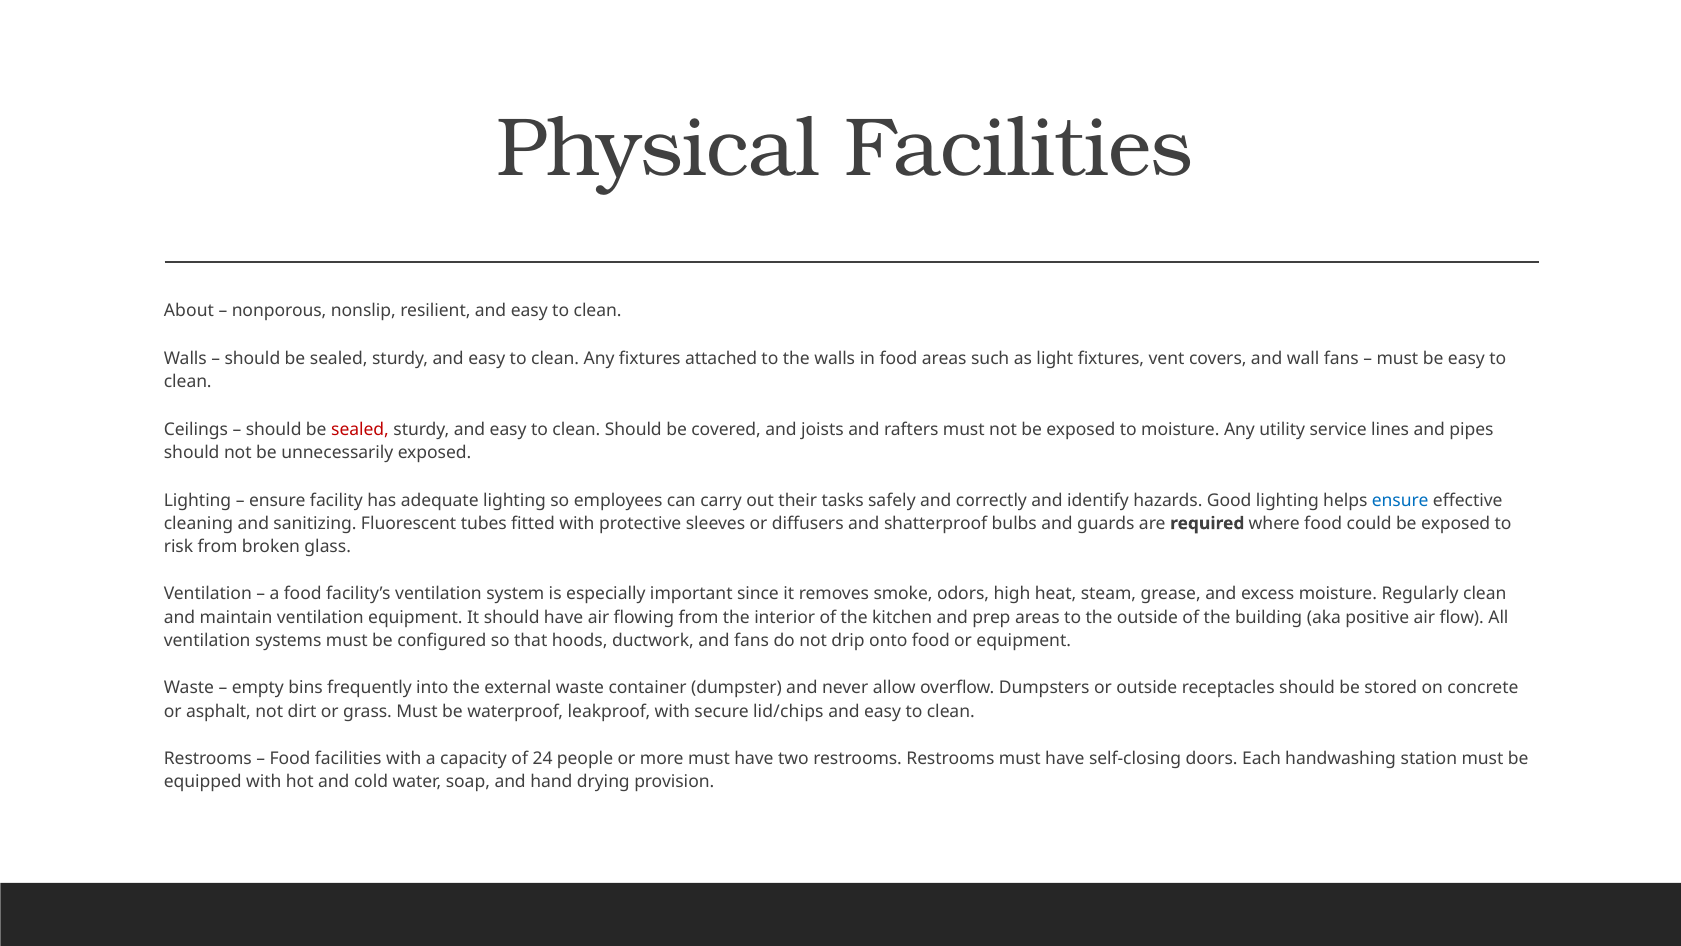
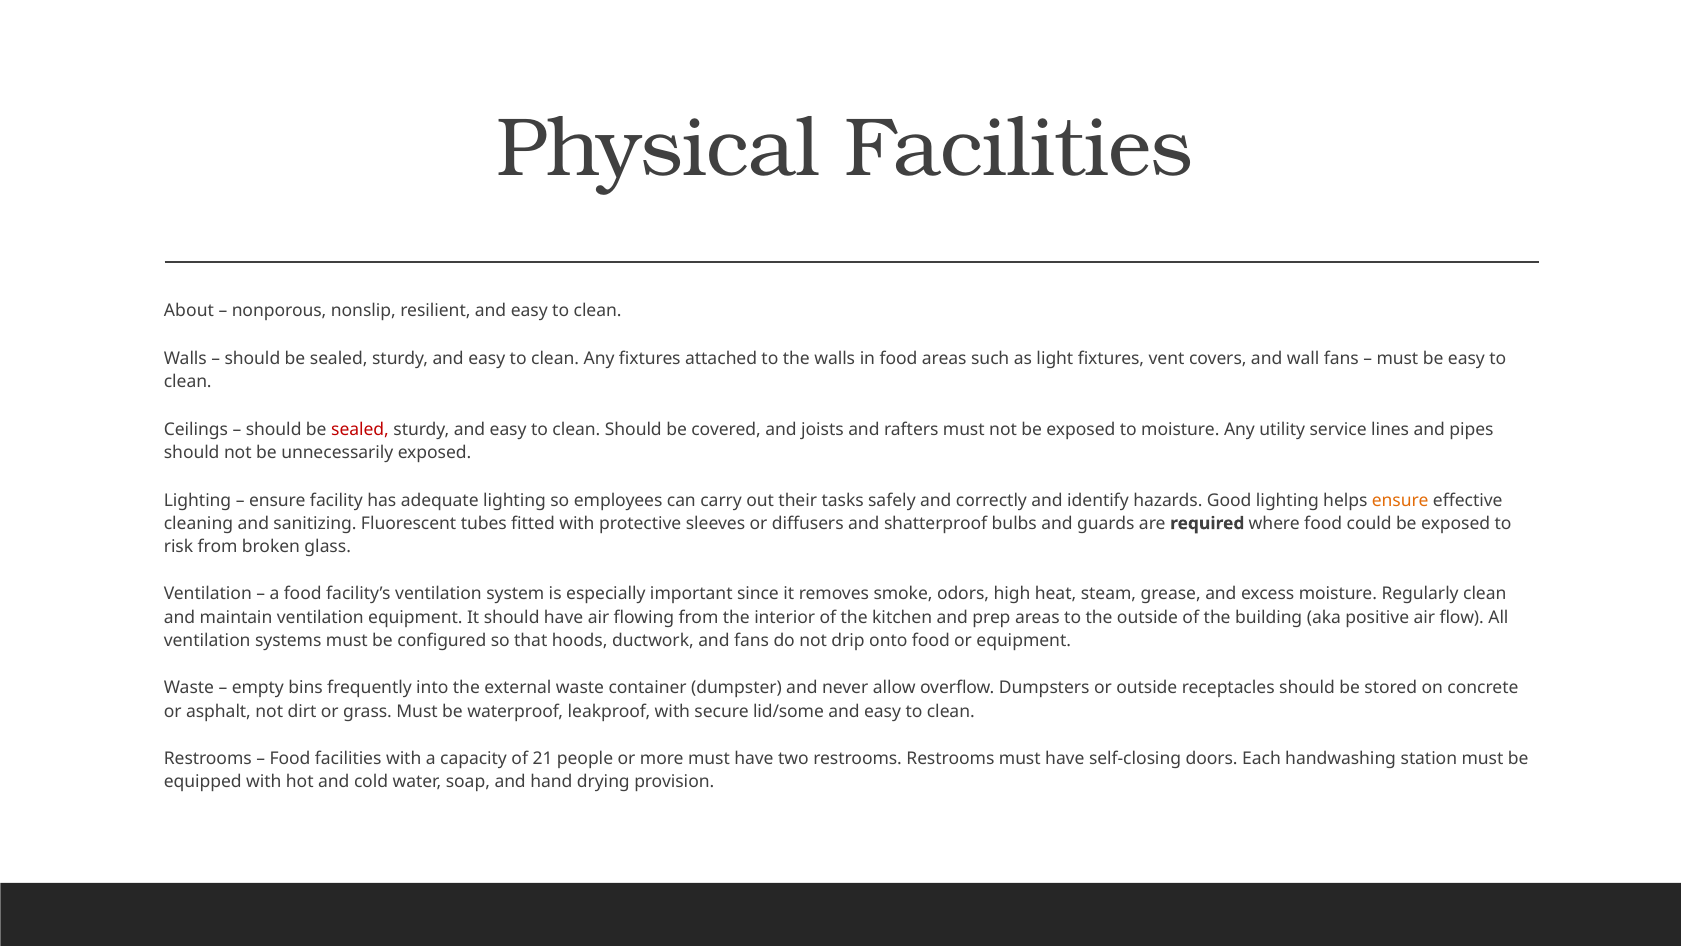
ensure at (1400, 500) colour: blue -> orange
lid/chips: lid/chips -> lid/some
24: 24 -> 21
